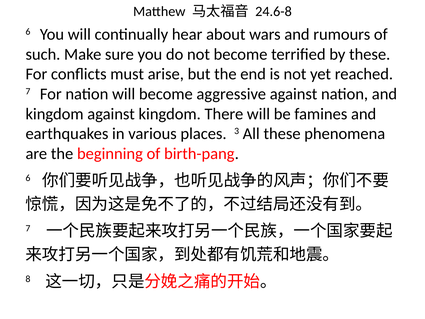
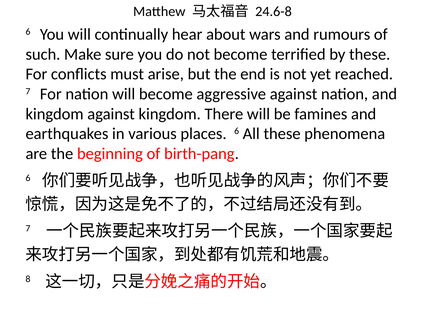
places 3: 3 -> 6
